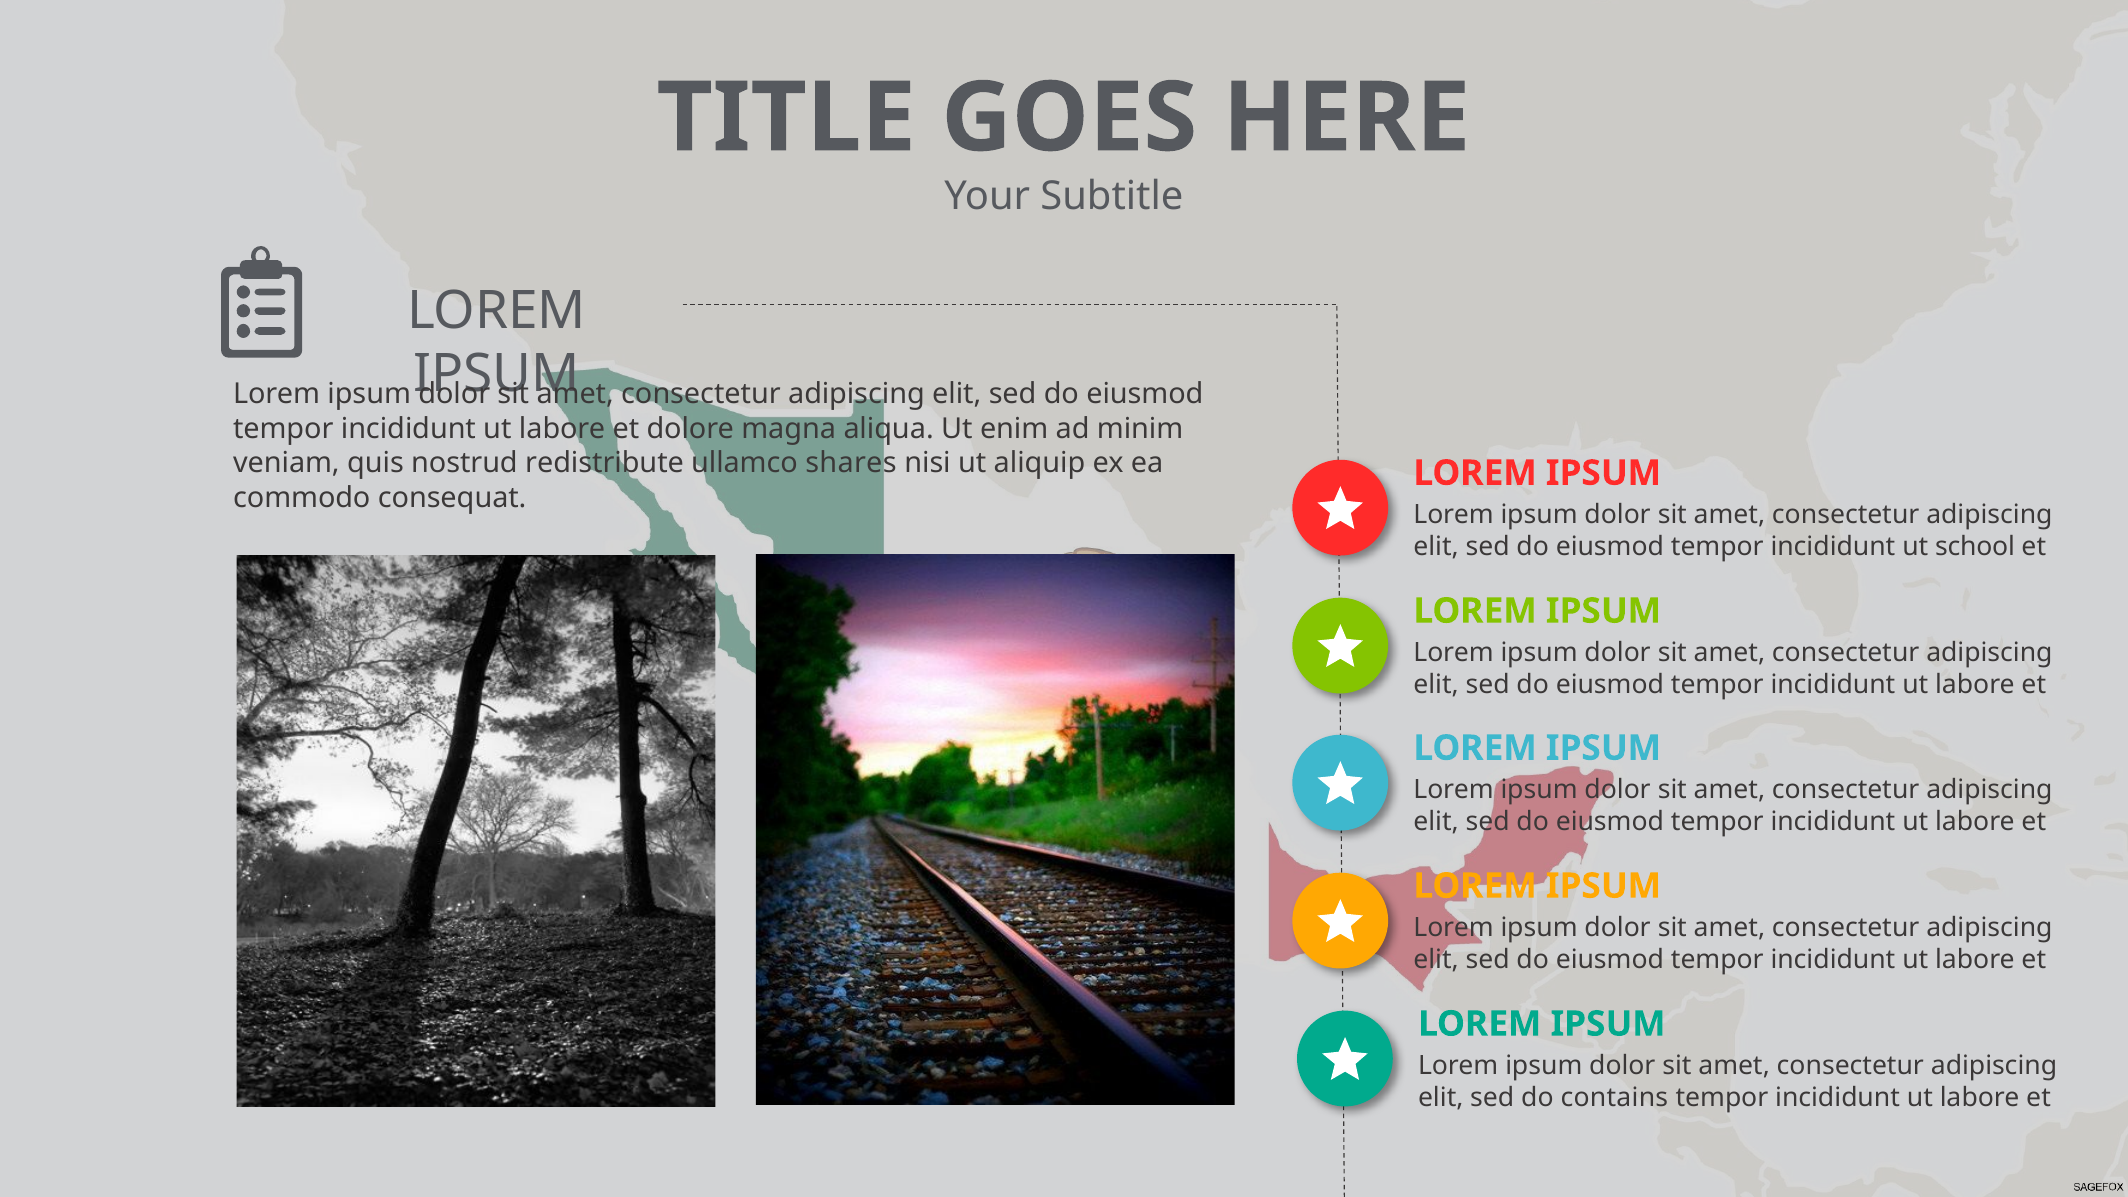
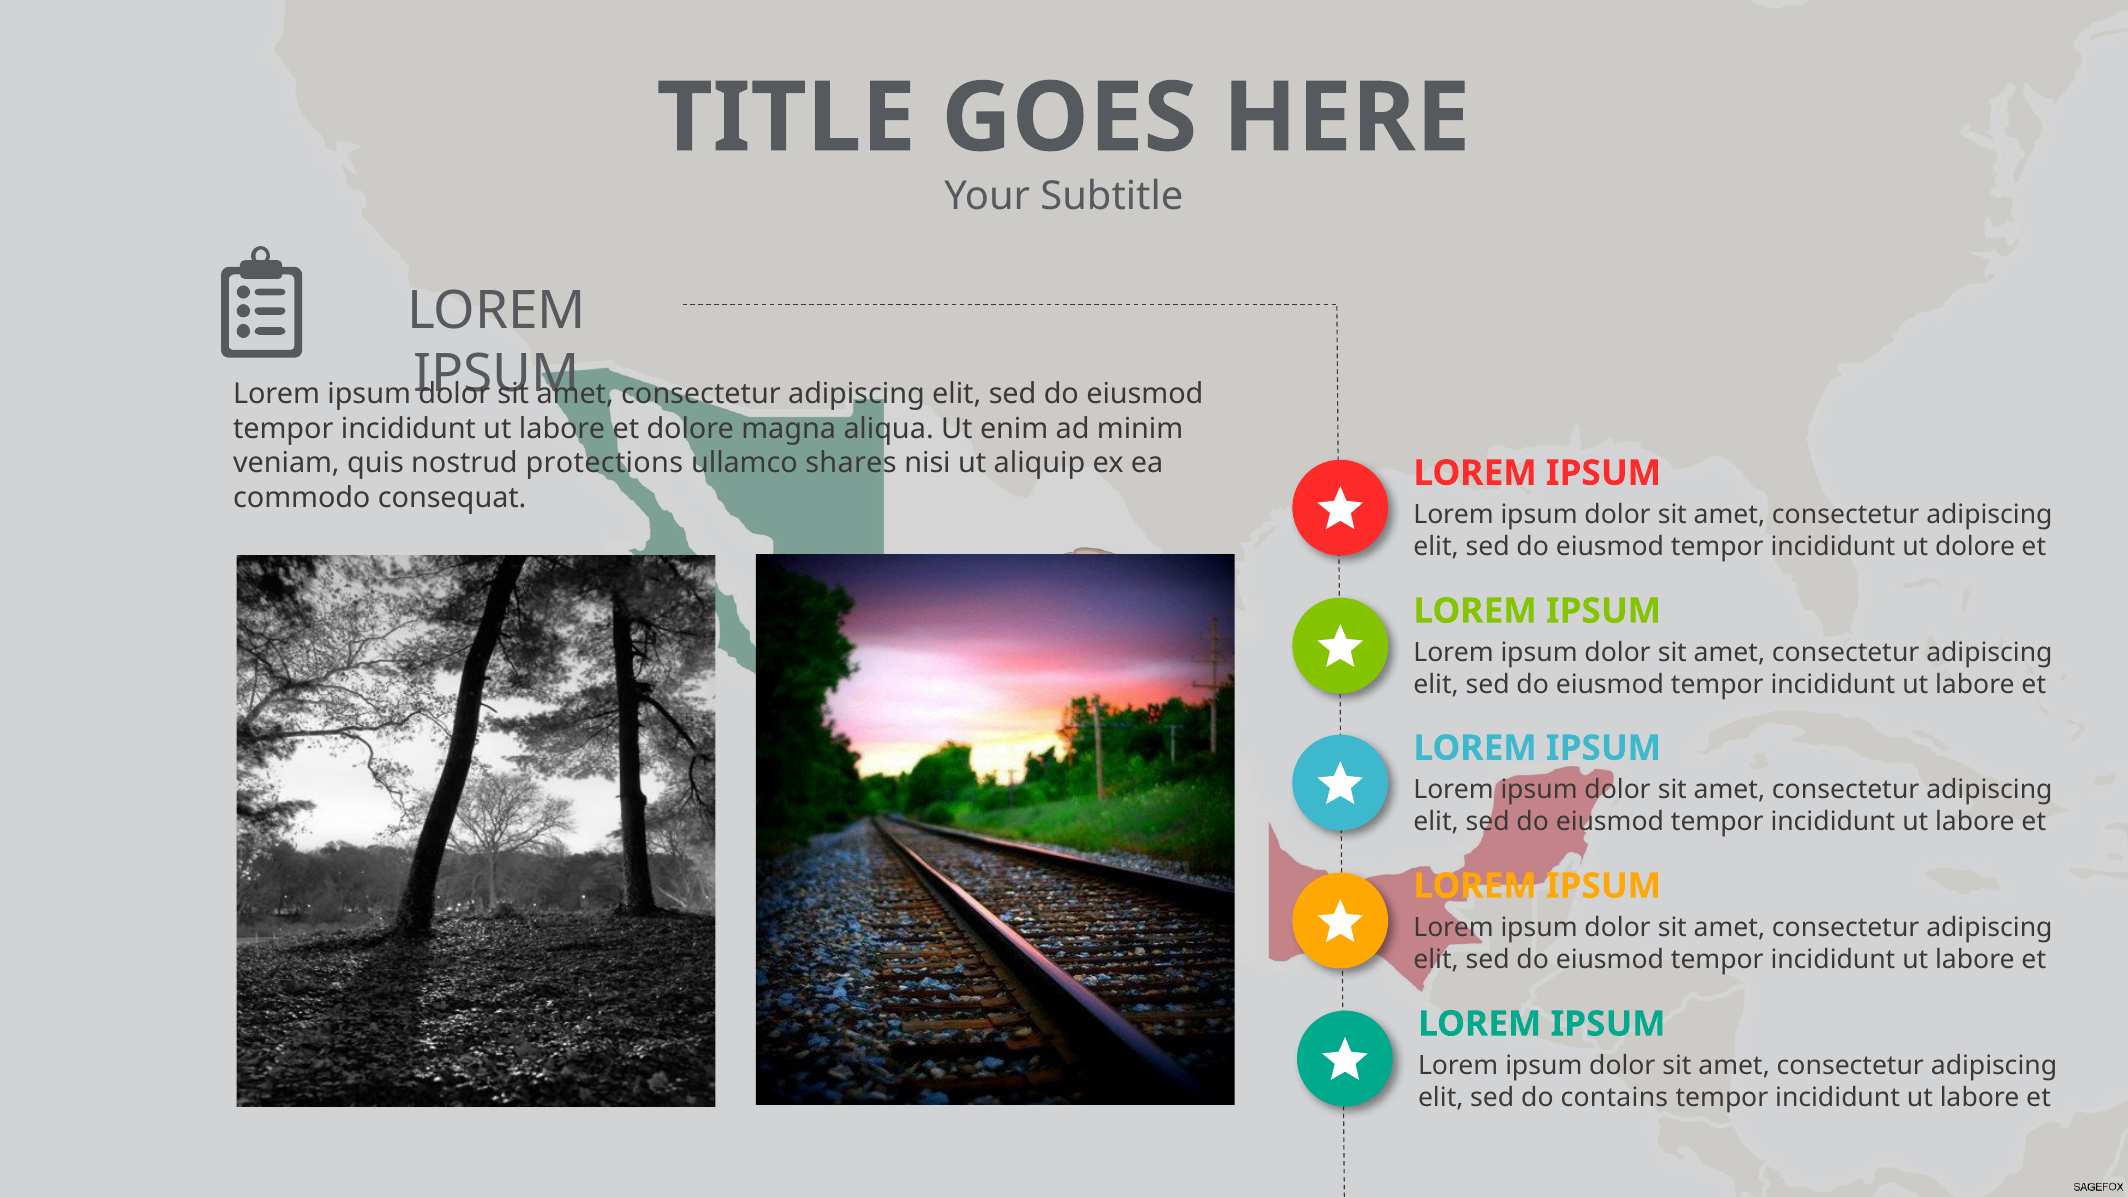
redistribute: redistribute -> protections
ut school: school -> dolore
